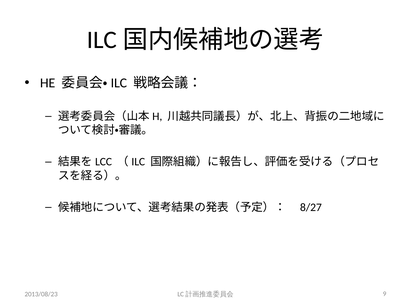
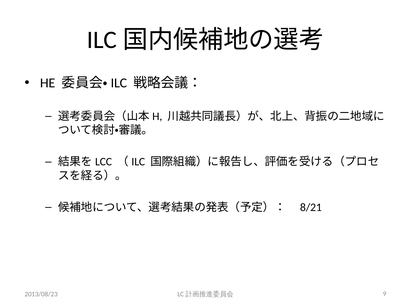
8/27: 8/27 -> 8/21
